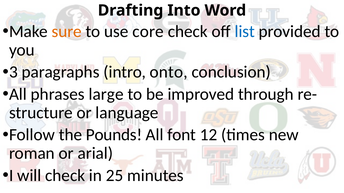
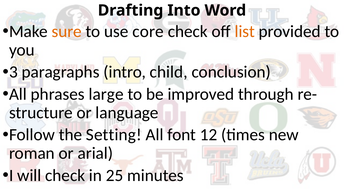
list colour: blue -> orange
onto: onto -> child
Pounds: Pounds -> Setting
